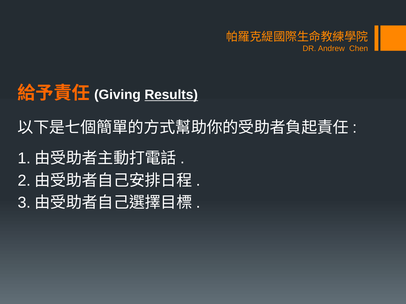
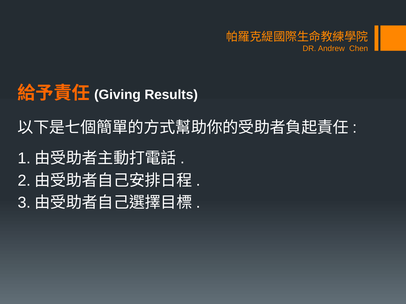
Results underline: present -> none
